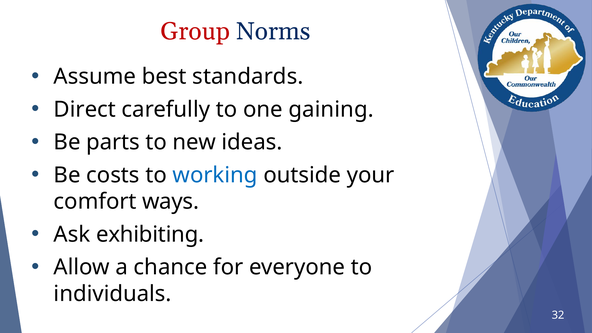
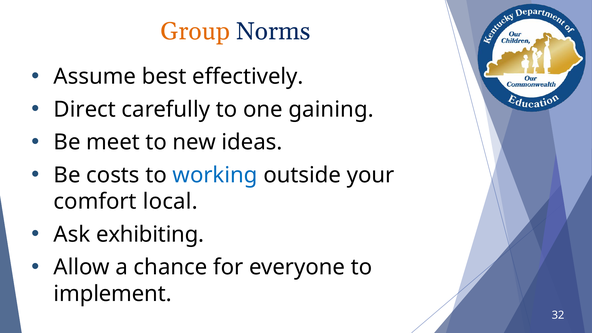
Group colour: red -> orange
standards: standards -> effectively
parts: parts -> meet
ways: ways -> local
individuals: individuals -> implement
